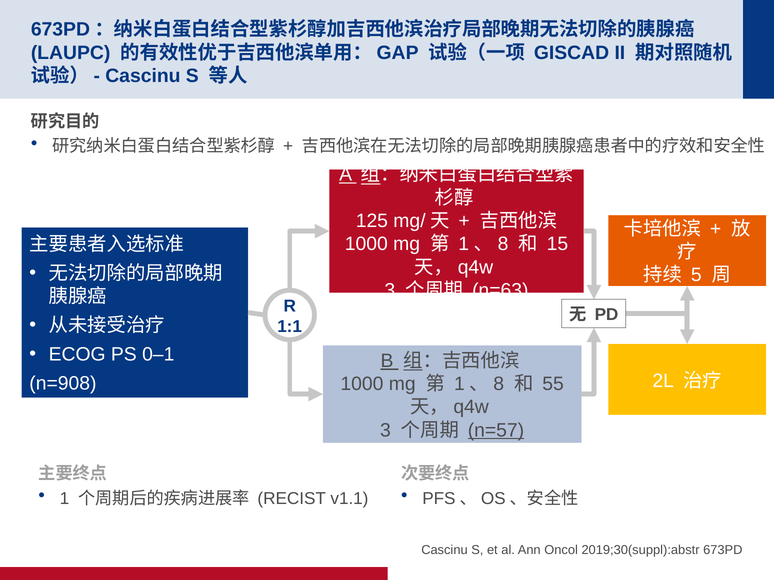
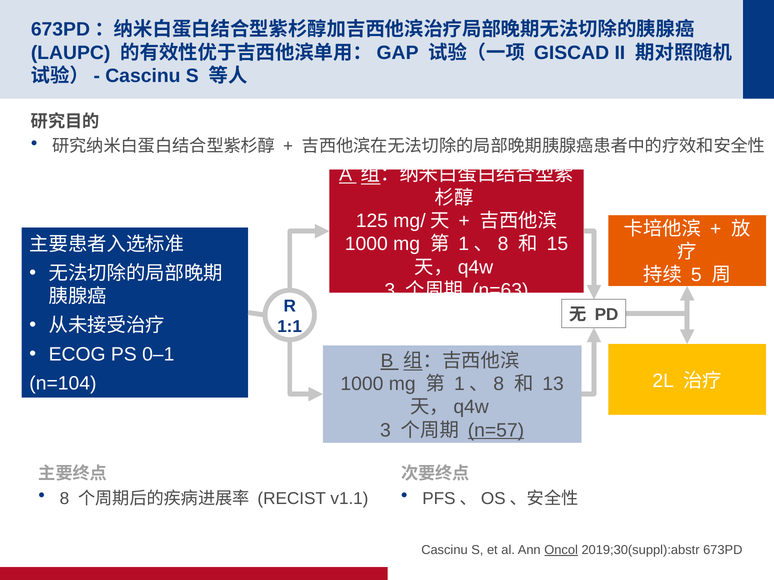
n=908: n=908 -> n=104
55: 55 -> 13
1: 1 -> 8
Oncol underline: none -> present
